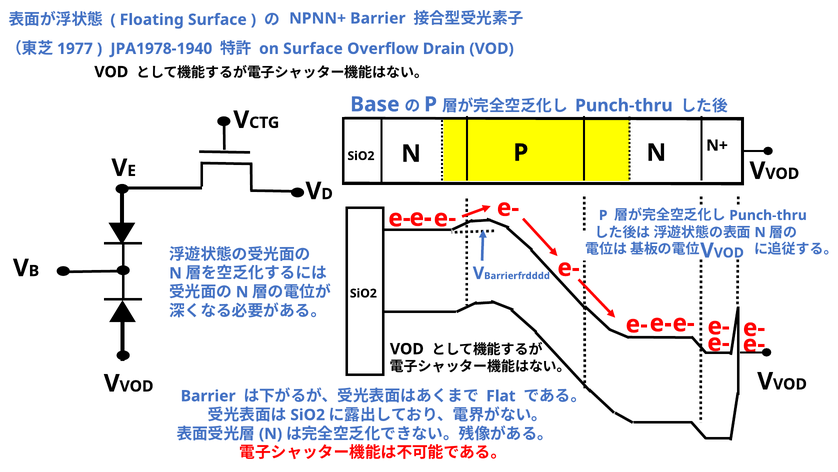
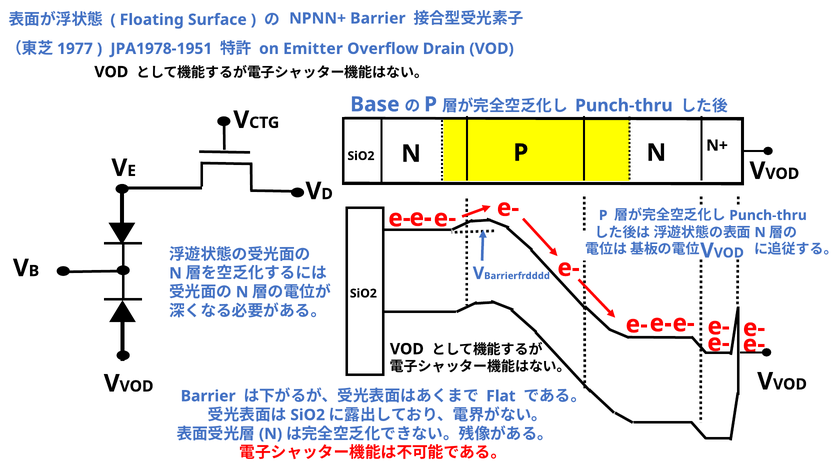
JPA1978-1940: JPA1978-1940 -> JPA1978-1951
on Surface: Surface -> Emitter
